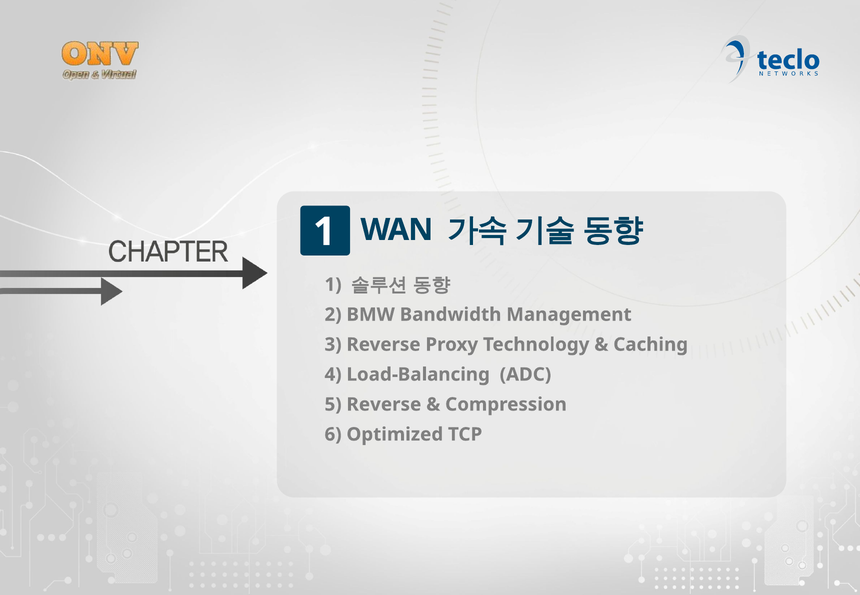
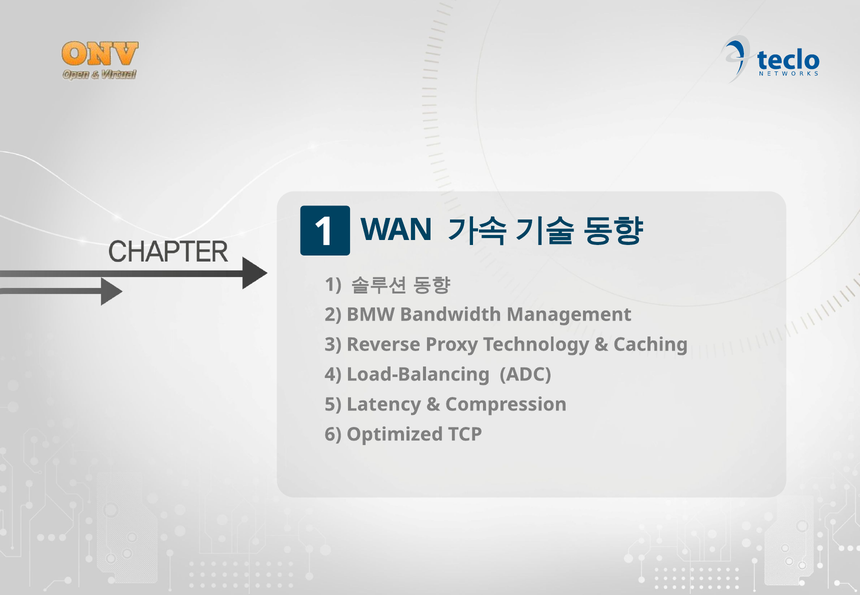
5 Reverse: Reverse -> Latency
